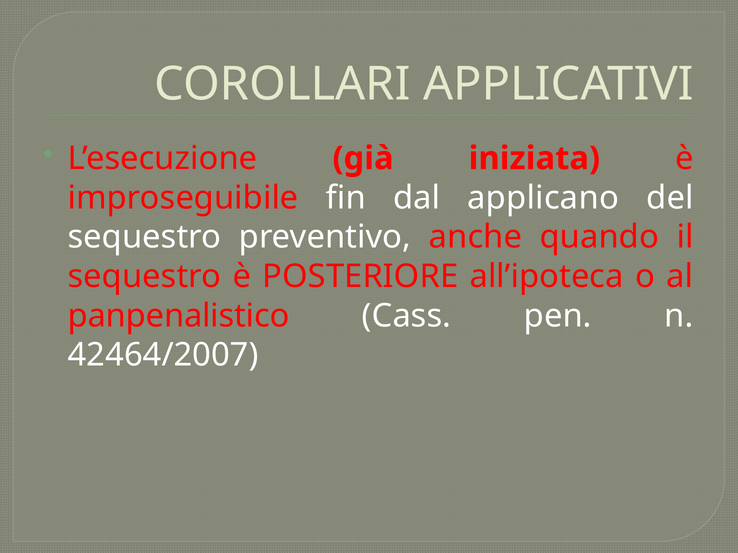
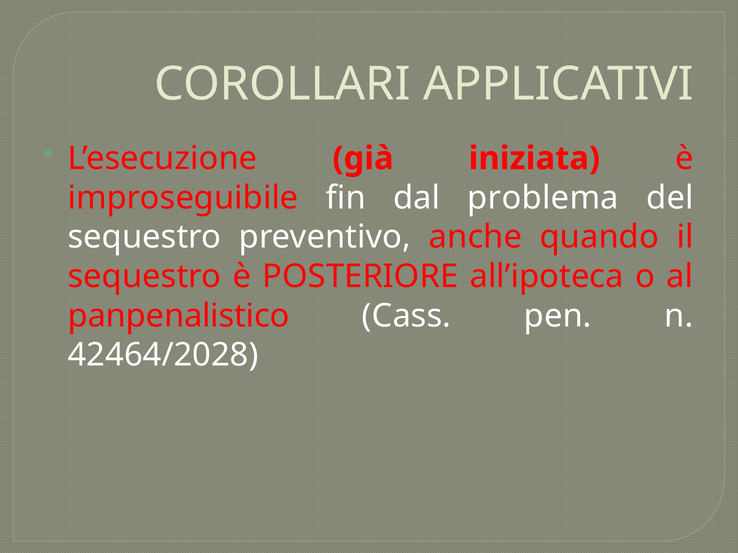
applicano: applicano -> problema
42464/2007: 42464/2007 -> 42464/2028
